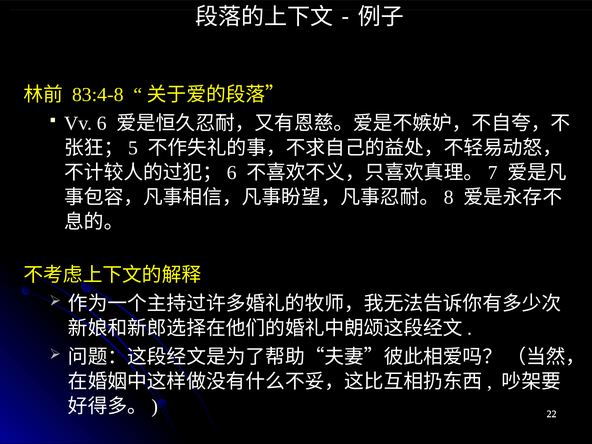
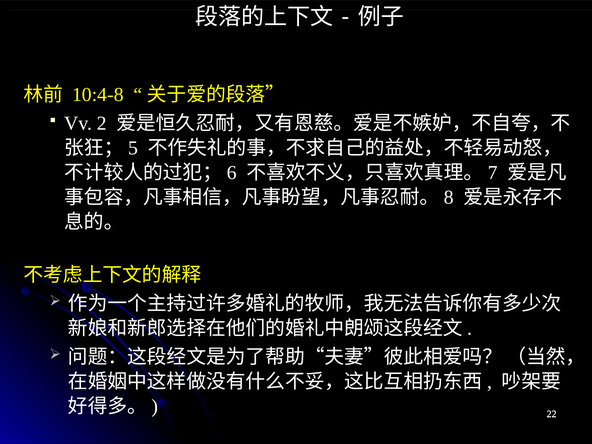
83:4-8: 83:4-8 -> 10:4-8
6: 6 -> 2
